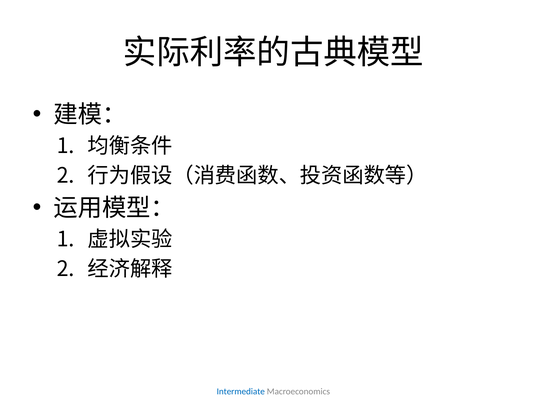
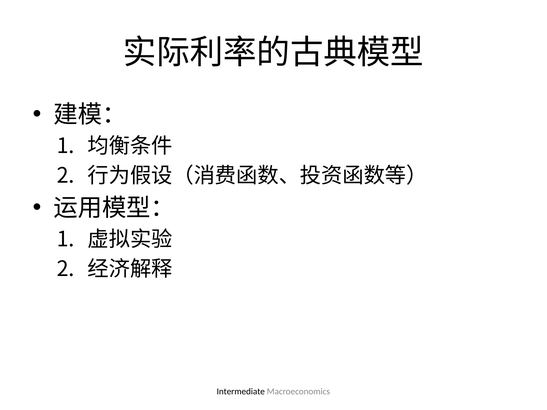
Intermediate colour: blue -> black
